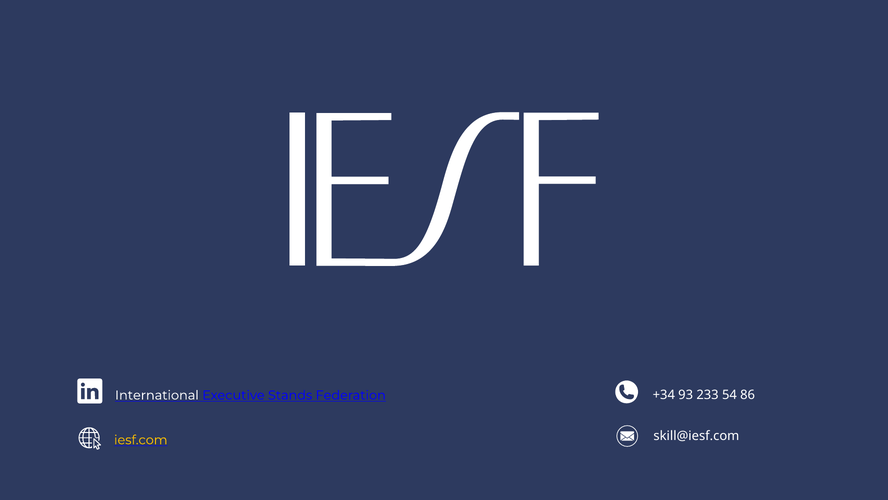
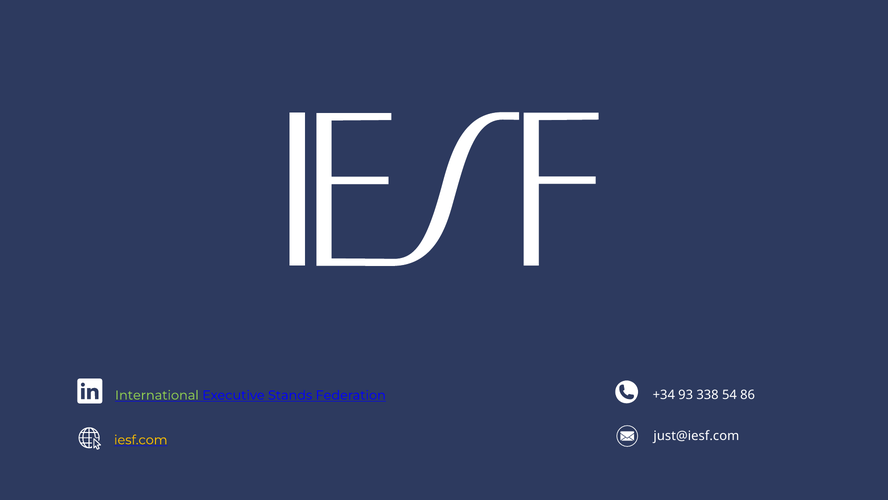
233: 233 -> 338
International colour: white -> light green
skill@iesf.com: skill@iesf.com -> just@iesf.com
